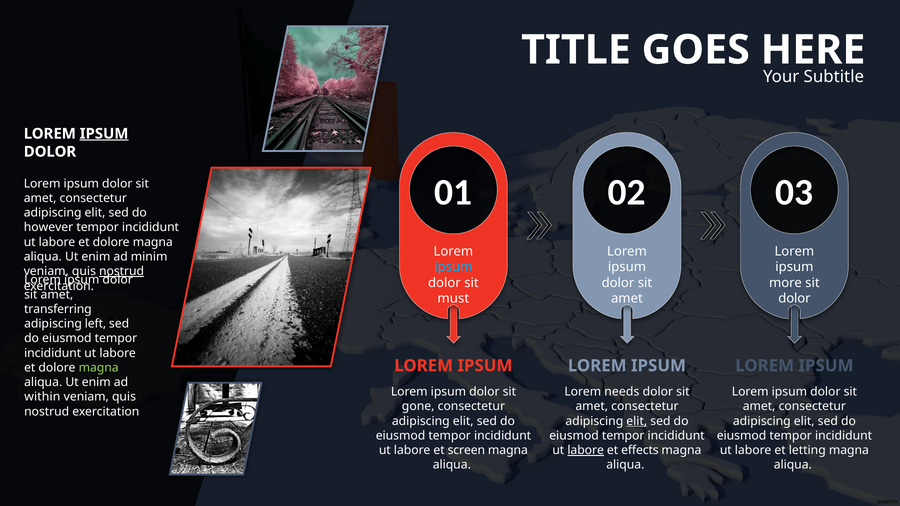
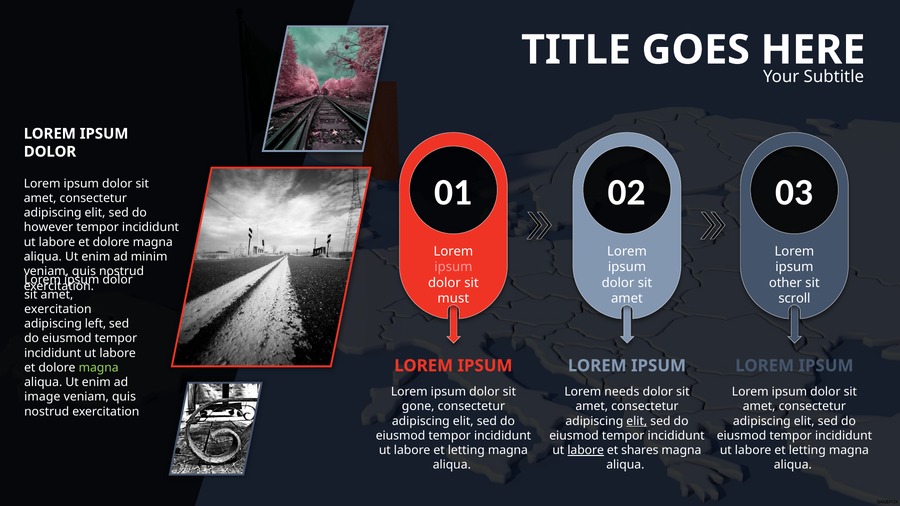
IPSUM at (104, 134) underline: present -> none
ipsum at (453, 267) colour: light blue -> pink
nostrud at (122, 271) underline: present -> none
more: more -> other
dolor at (794, 299): dolor -> scroll
transferring at (58, 309): transferring -> exercitation
within: within -> image
screen at (466, 451): screen -> letting
effects: effects -> shares
